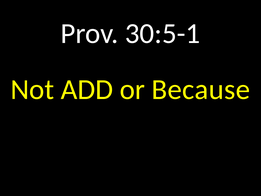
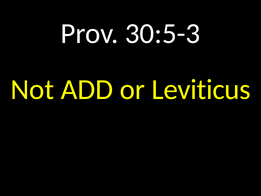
30:5-1: 30:5-1 -> 30:5-3
Because: Because -> Leviticus
